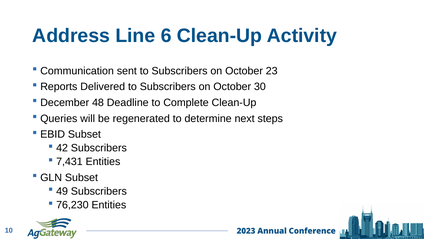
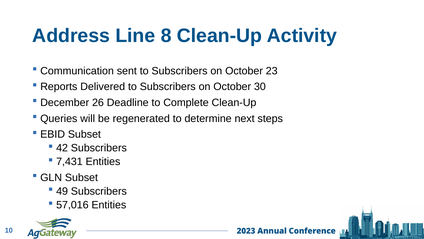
6: 6 -> 8
48: 48 -> 26
76,230: 76,230 -> 57,016
